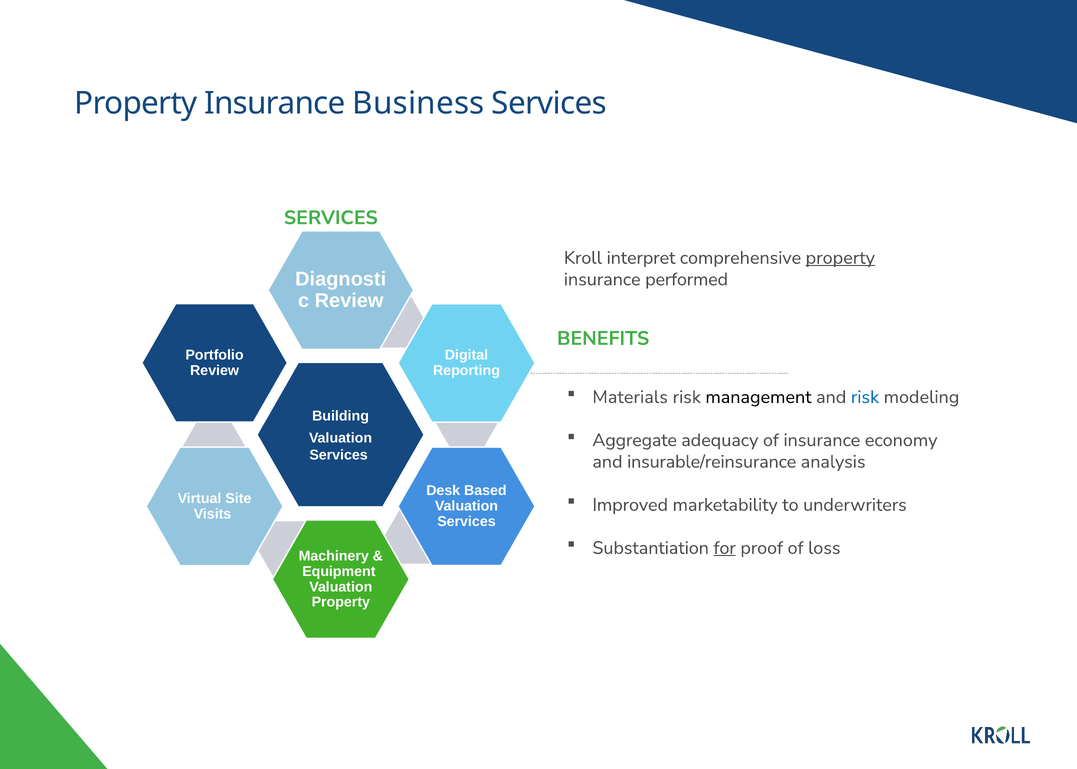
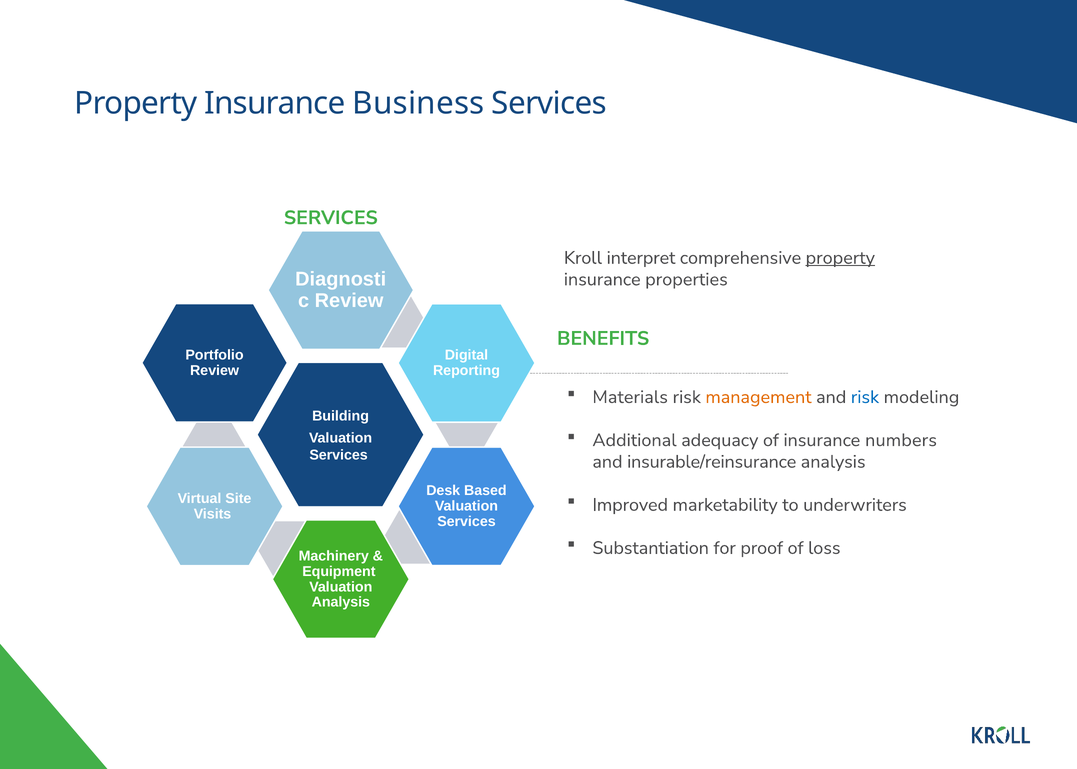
performed: performed -> properties
management colour: black -> orange
Aggregate: Aggregate -> Additional
economy: economy -> numbers
for underline: present -> none
Property at (341, 602): Property -> Analysis
